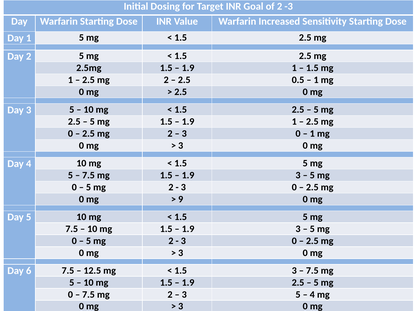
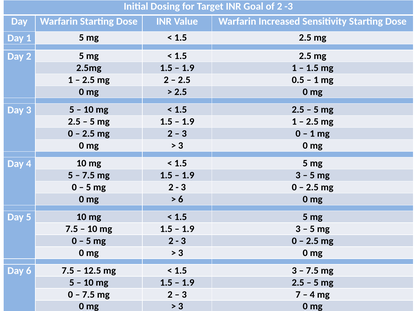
9 at (181, 199): 9 -> 6
5 at (298, 295): 5 -> 7
